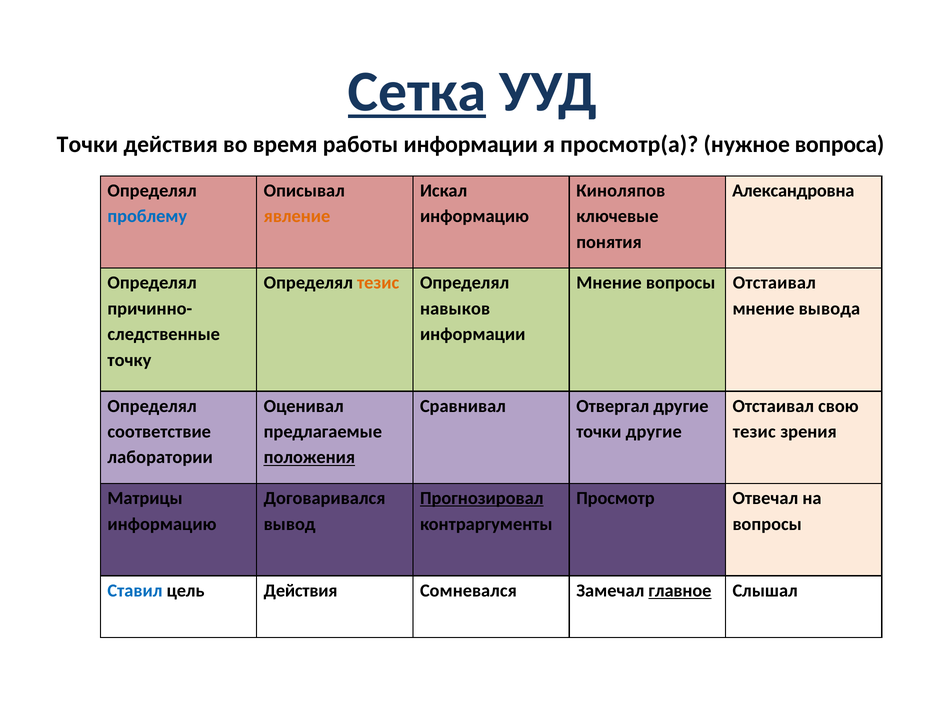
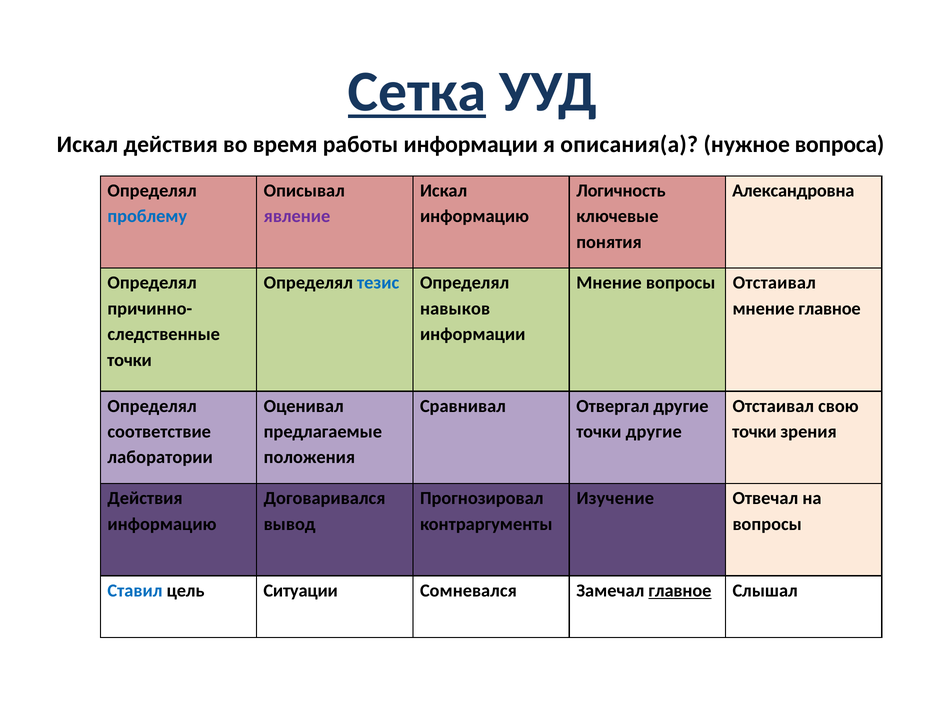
Точки at (87, 144): Точки -> Искал
просмотр(а: просмотр(а -> описания(а
Киноляпов: Киноляпов -> Логичность
явление colour: orange -> purple
тезис at (378, 283) colour: orange -> blue
мнение вывода: вывода -> главное
точку at (129, 360): точку -> точки
тезис at (754, 432): тезис -> точки
положения underline: present -> none
Матрицы at (145, 498): Матрицы -> Действия
Прогнозировал underline: present -> none
Просмотр: Просмотр -> Изучение
цель Действия: Действия -> Ситуации
